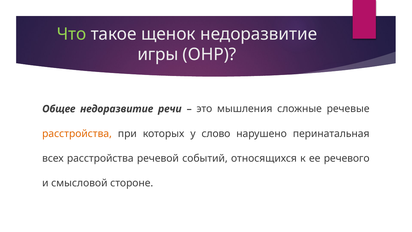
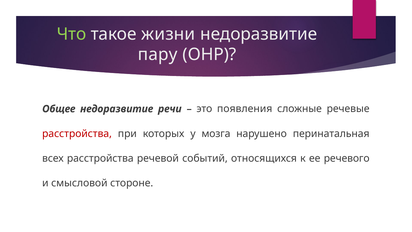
щенок: щенок -> жизни
игры: игры -> пару
мышления: мышления -> появления
расстройства at (77, 134) colour: orange -> red
слово: слово -> мозга
